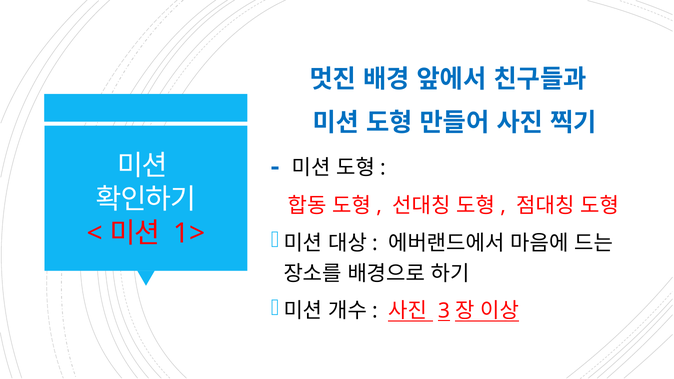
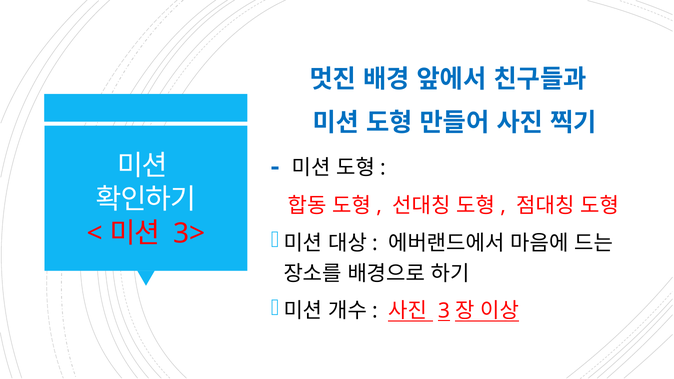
1>: 1> -> 3>
